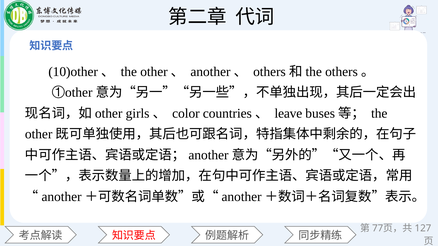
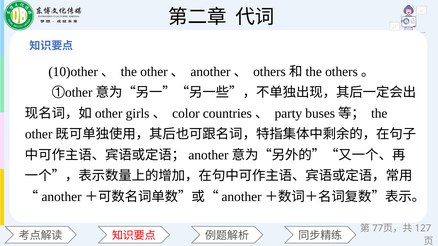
leave: leave -> party
